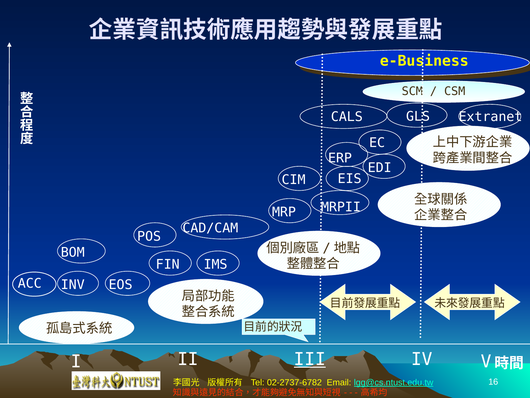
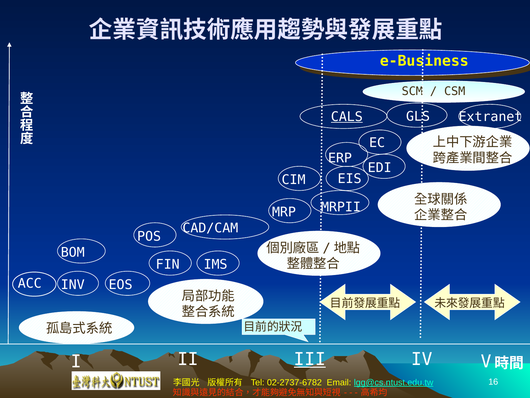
CALS underline: none -> present
